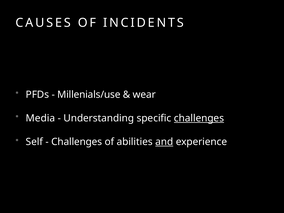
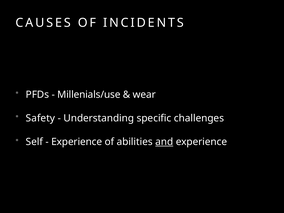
Media: Media -> Safety
challenges at (199, 118) underline: present -> none
Challenges at (77, 142): Challenges -> Experience
